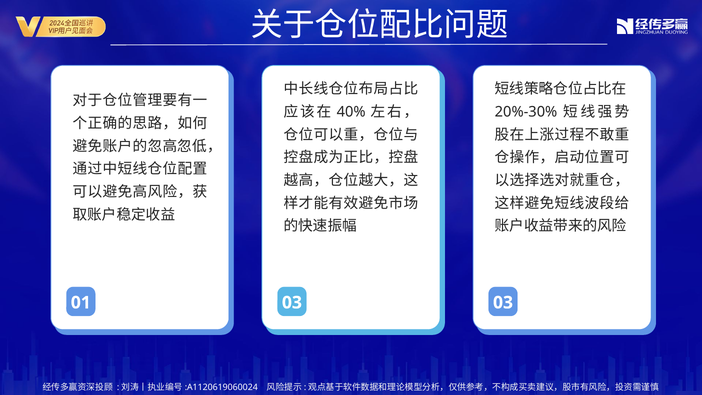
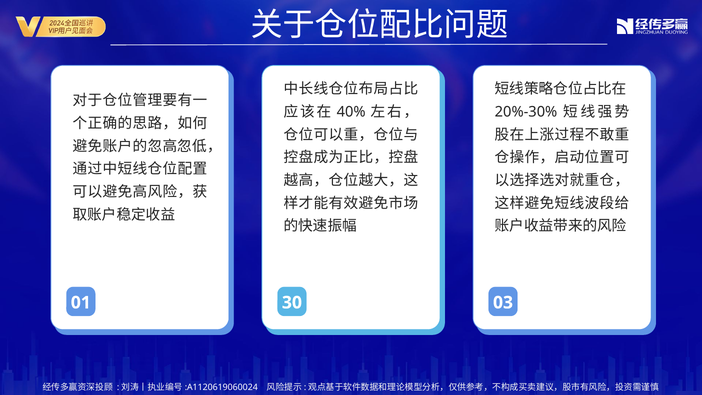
01 03: 03 -> 30
